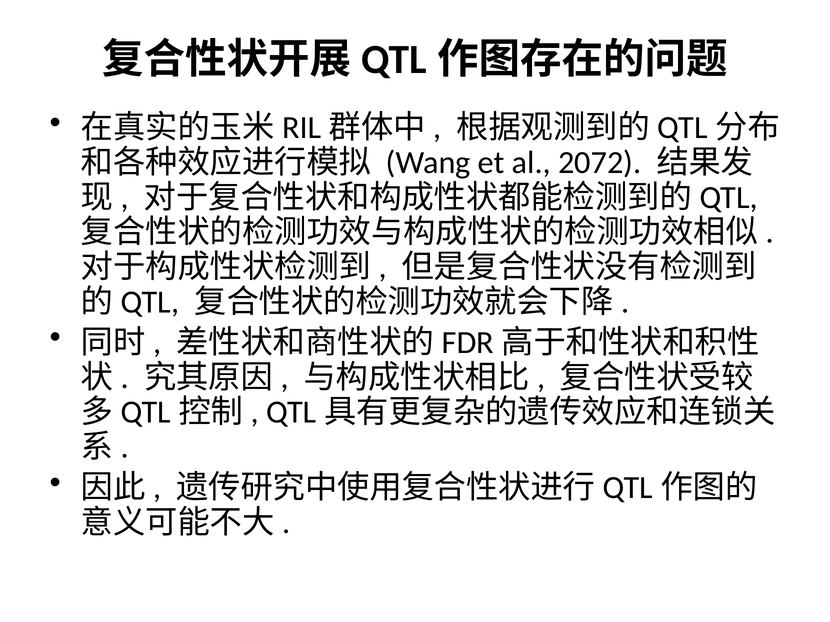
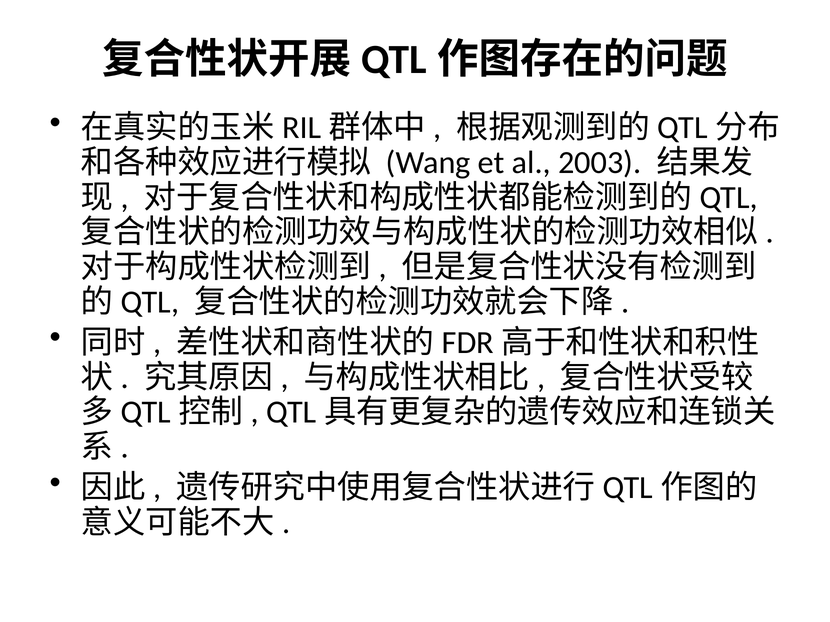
2072: 2072 -> 2003
